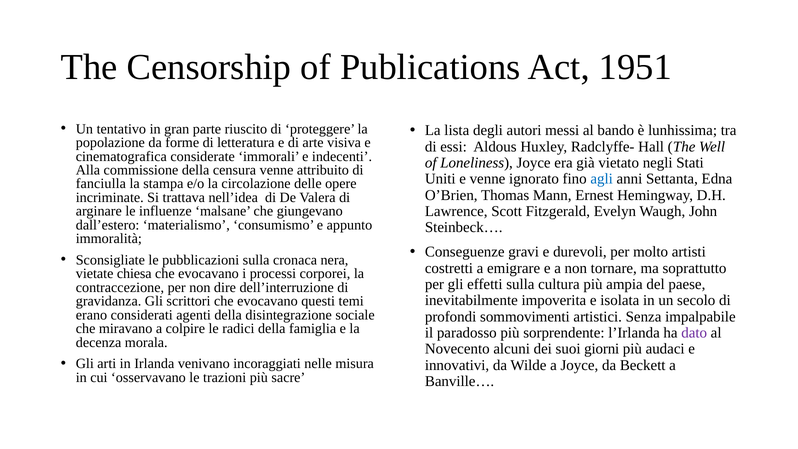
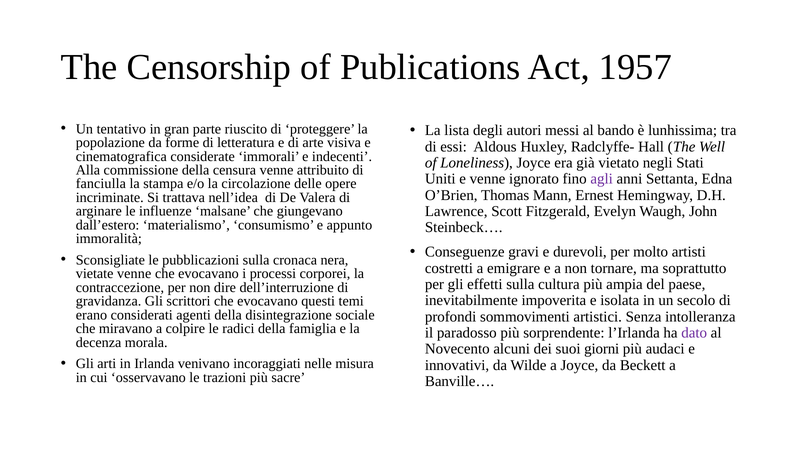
1951: 1951 -> 1957
agli colour: blue -> purple
vietate chiesa: chiesa -> venne
impalpabile: impalpabile -> intolleranza
